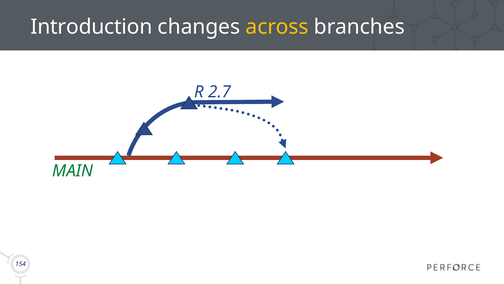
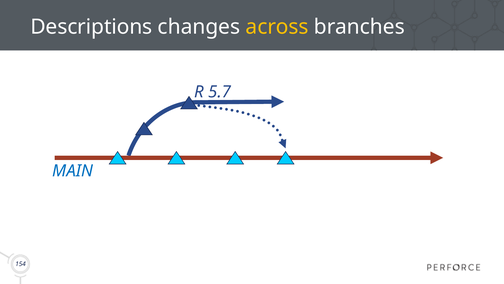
Introduction: Introduction -> Descriptions
2.7: 2.7 -> 5.7
MAIN colour: green -> blue
